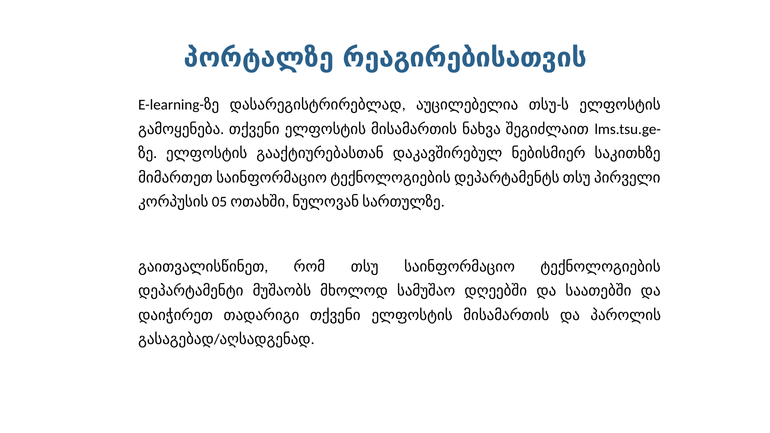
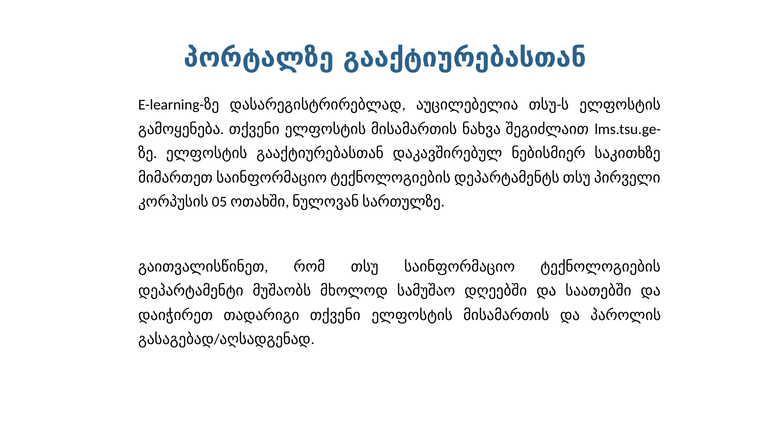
პორტალზე რეაგირებისათვის: რეაგირებისათვის -> გააქტიურებასთან
